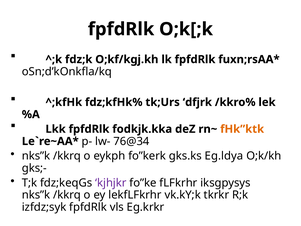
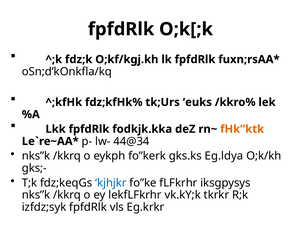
dfjrk: dfjrk -> euks
76@34: 76@34 -> 44@34
kjhjkr colour: purple -> blue
